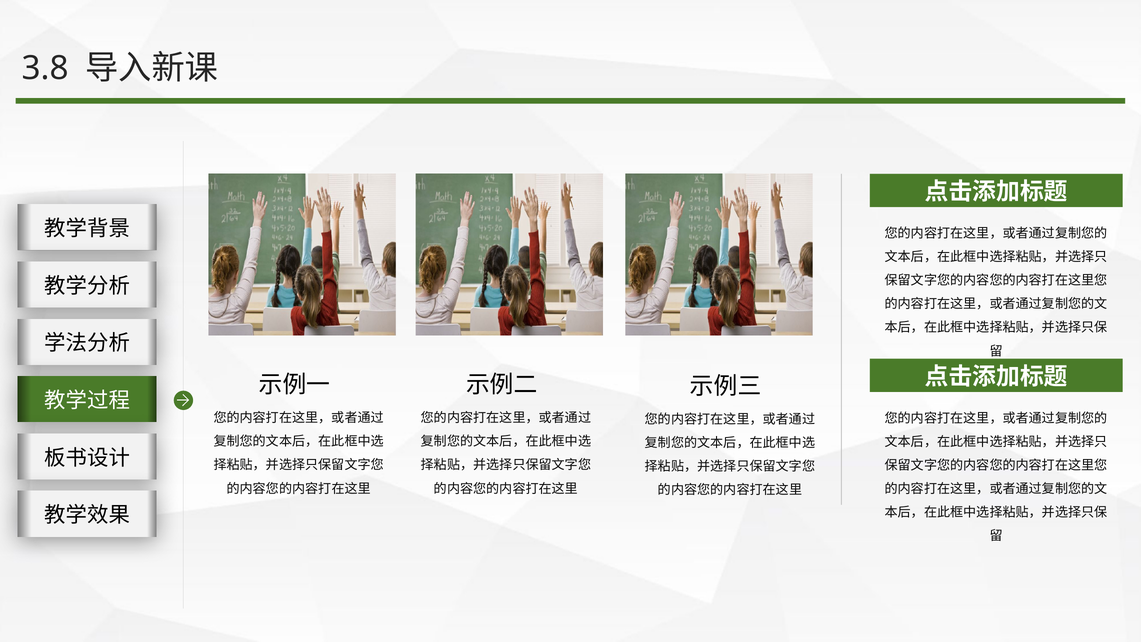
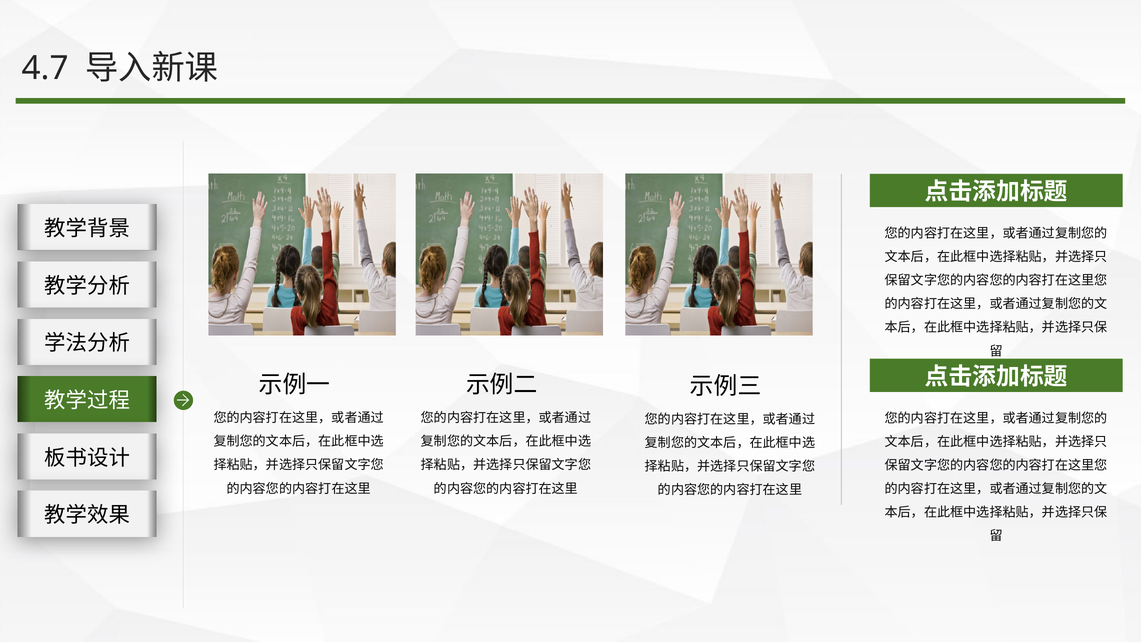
3.8: 3.8 -> 4.7
